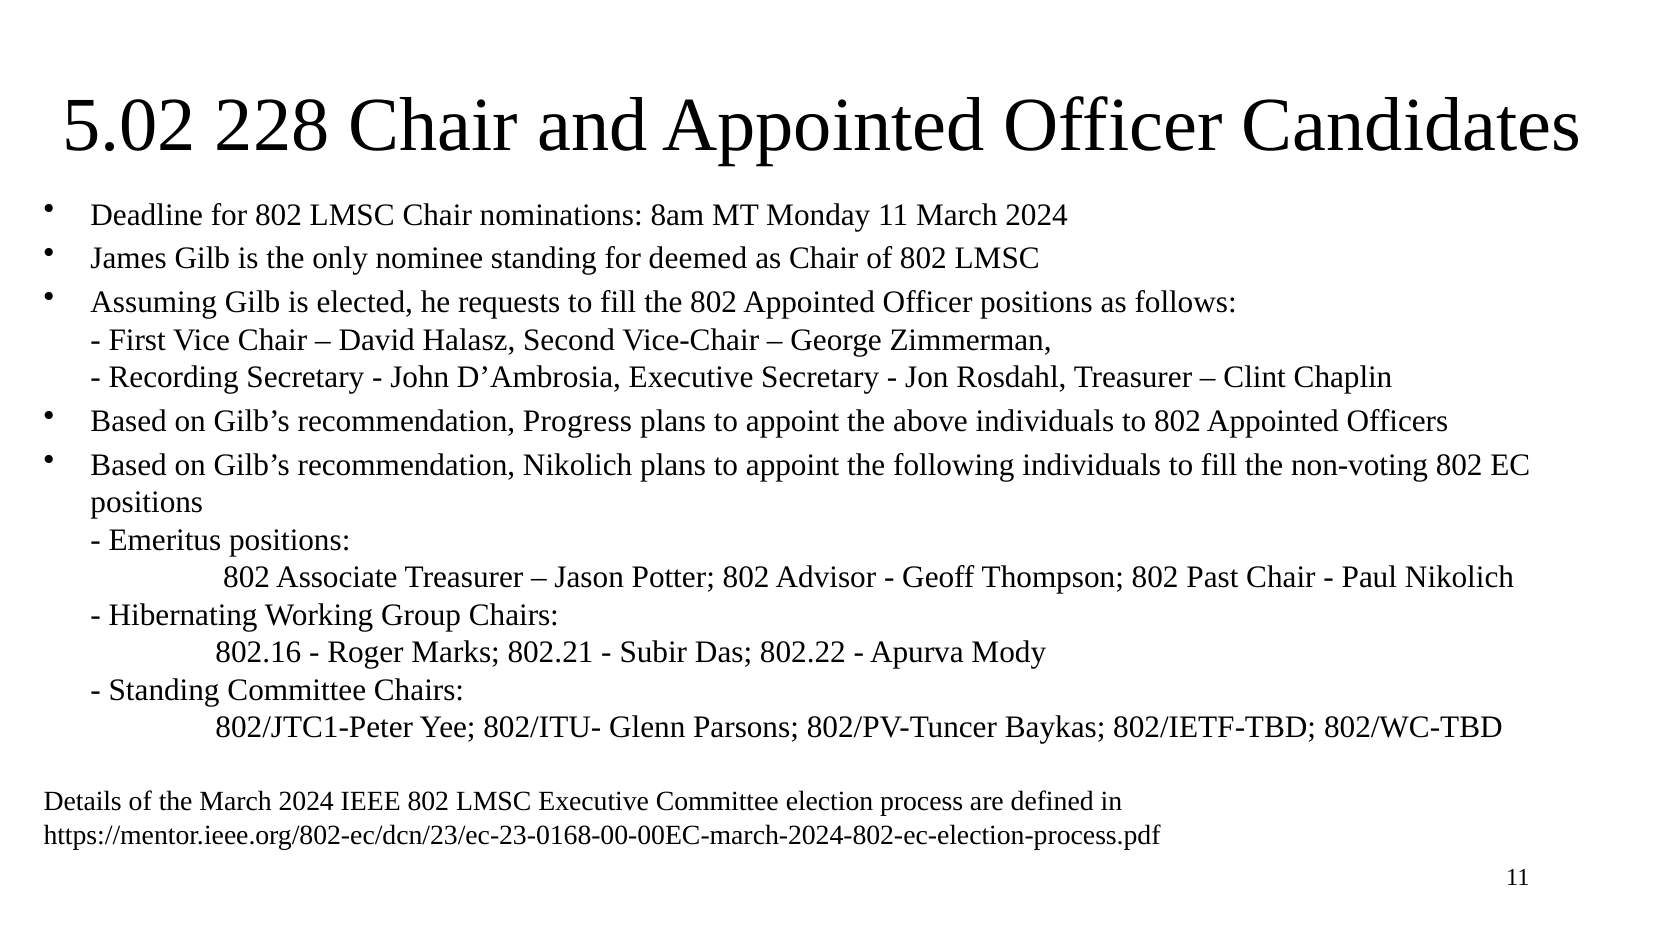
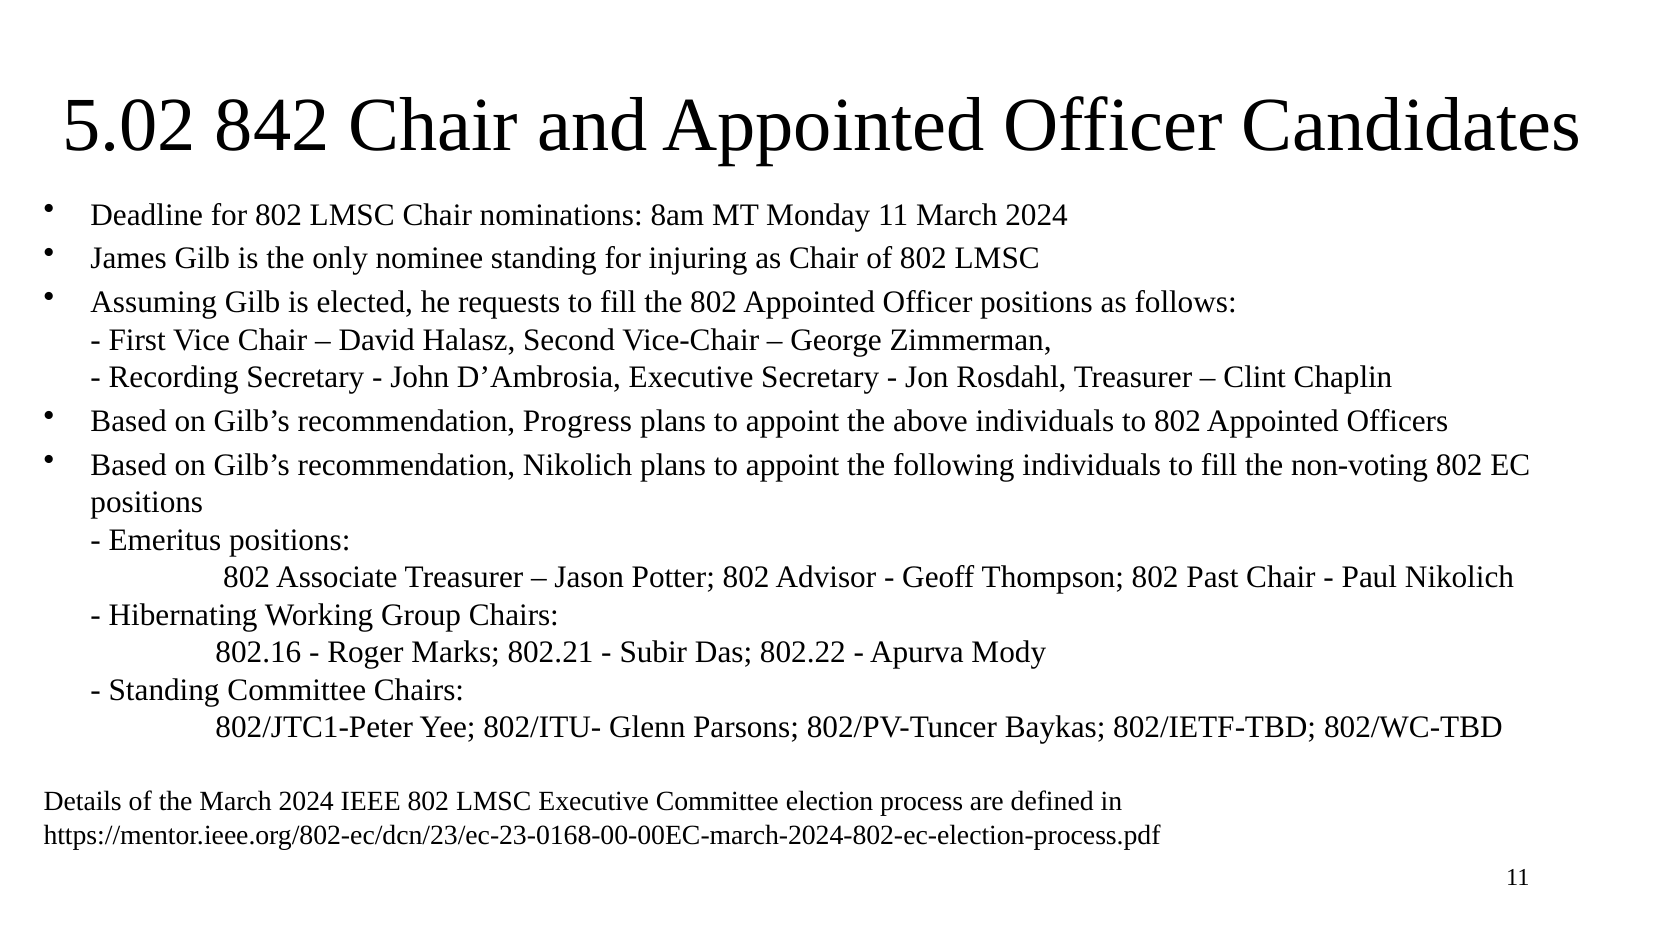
228: 228 -> 842
deemed: deemed -> injuring
